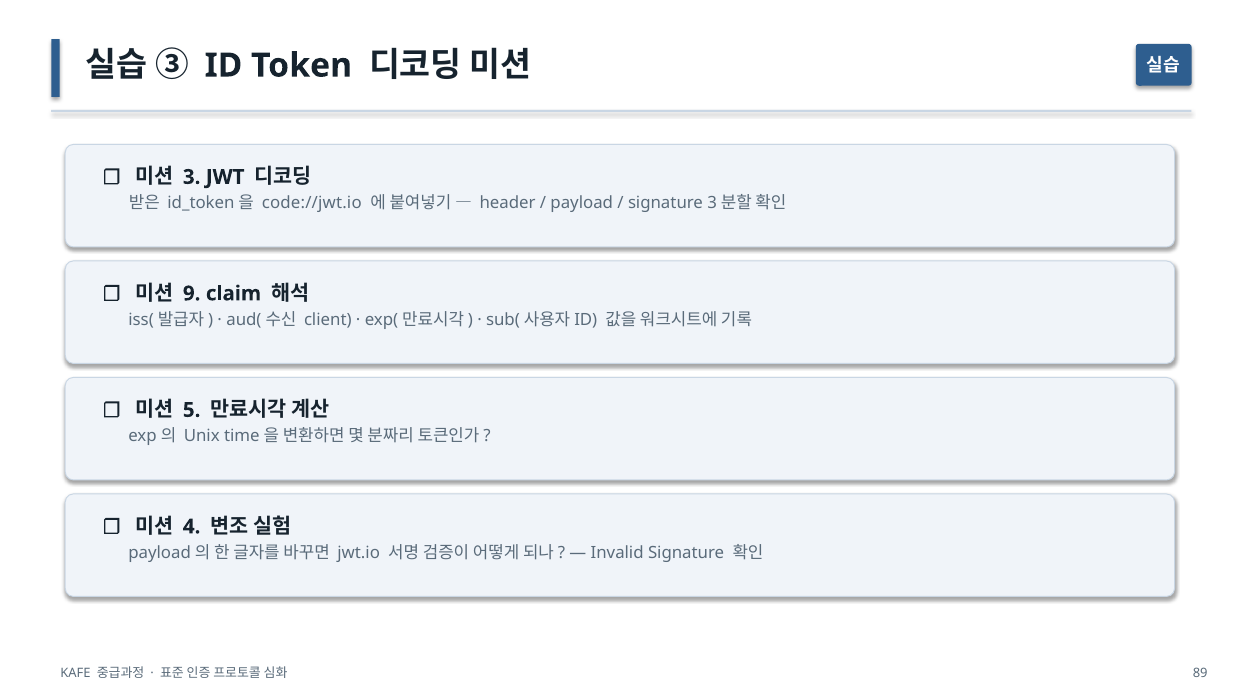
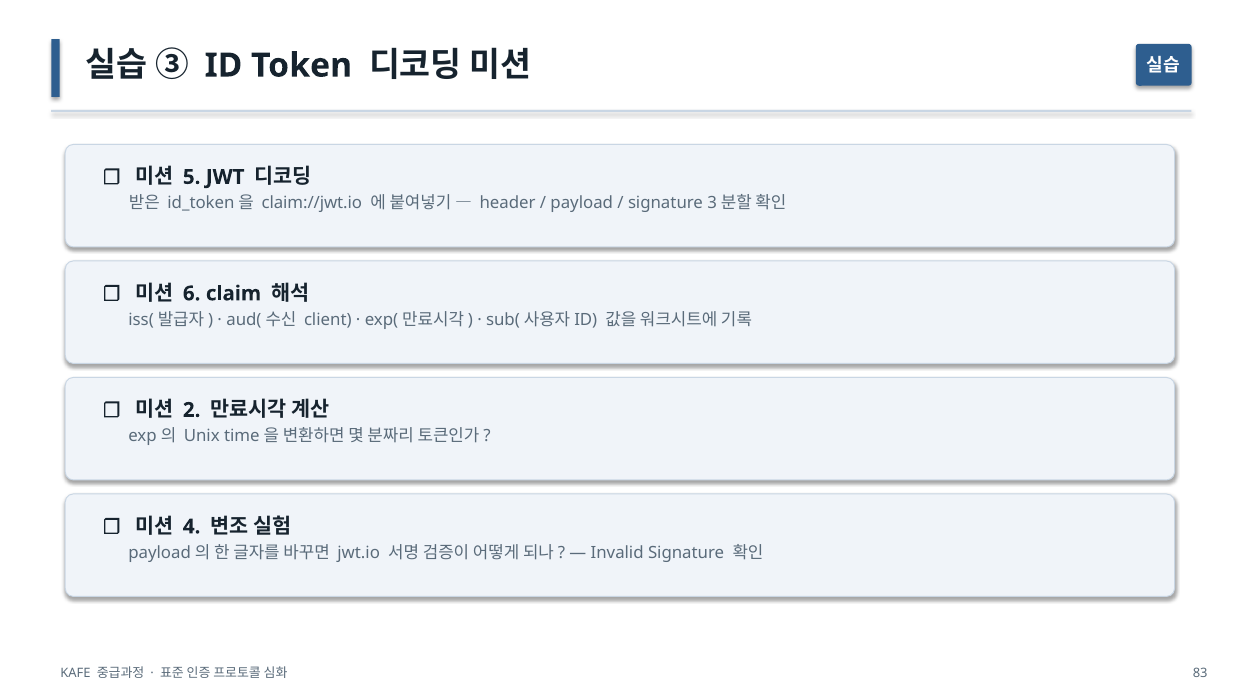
3: 3 -> 5
code://jwt.io: code://jwt.io -> claim://jwt.io
9: 9 -> 6
5: 5 -> 2
89: 89 -> 83
